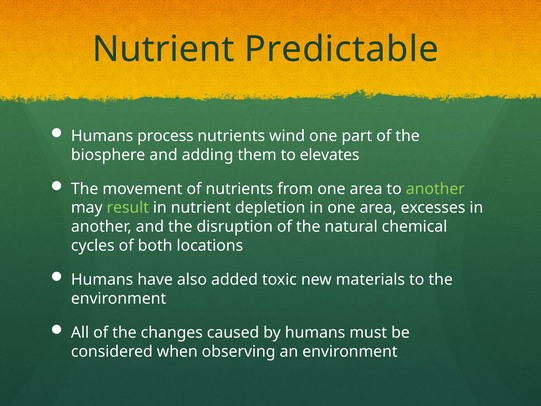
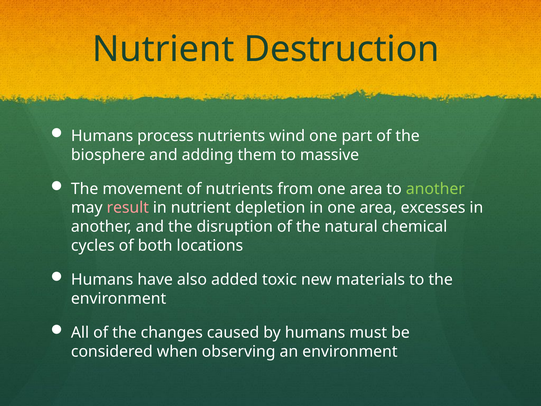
Predictable: Predictable -> Destruction
elevates: elevates -> massive
result colour: light green -> pink
